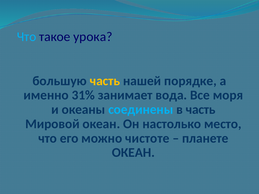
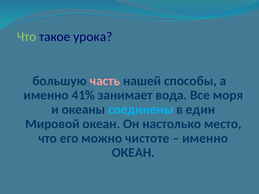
Что at (27, 37) colour: light blue -> light green
часть at (105, 81) colour: yellow -> pink
порядке: порядке -> способы
31%: 31% -> 41%
в часть: часть -> един
планете at (205, 138): планете -> именно
